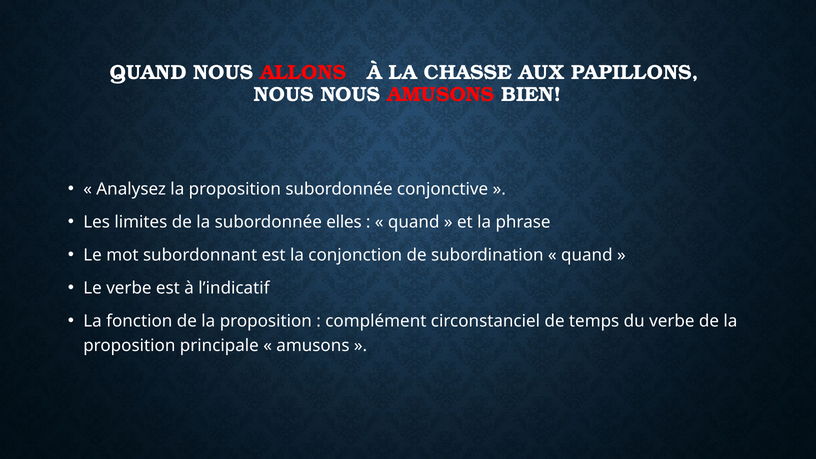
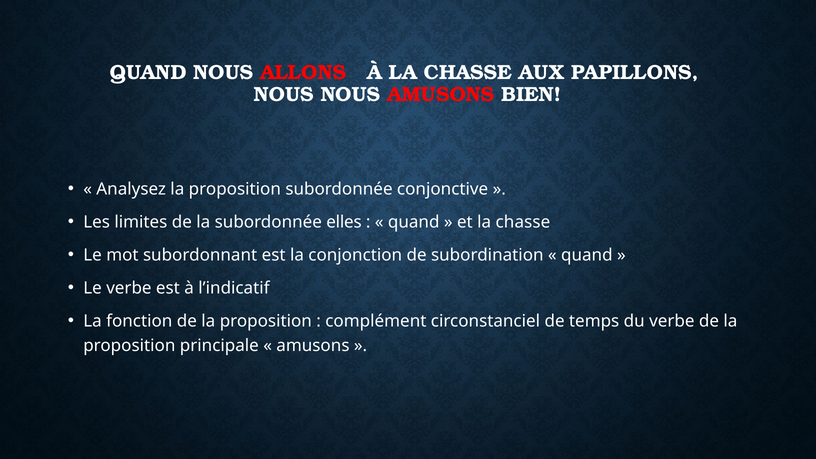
et la phrase: phrase -> chasse
